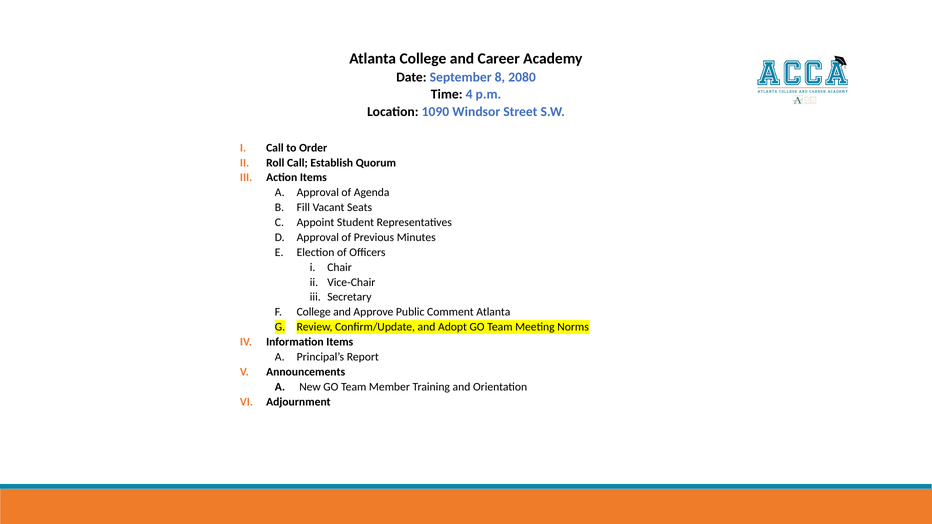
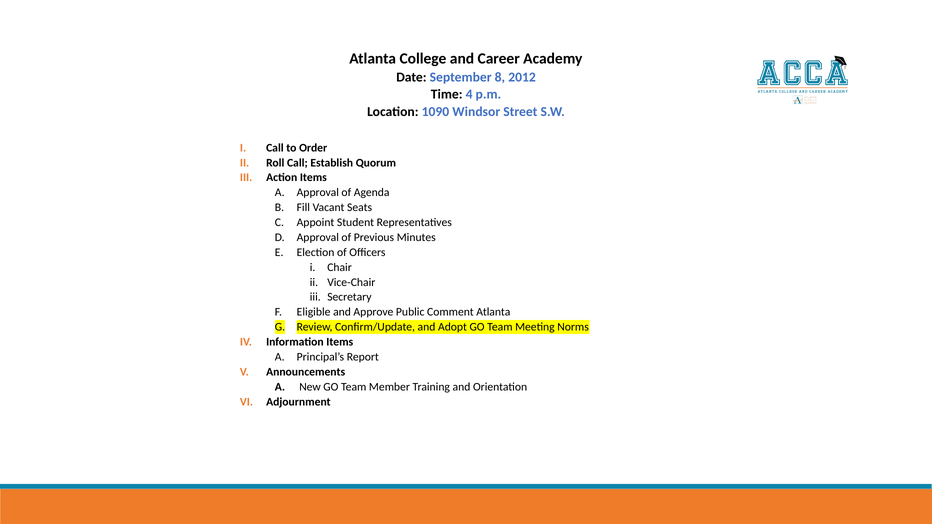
2080: 2080 -> 2012
College at (314, 312): College -> Eligible
